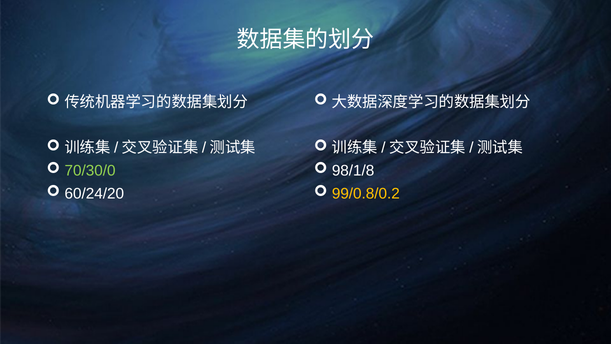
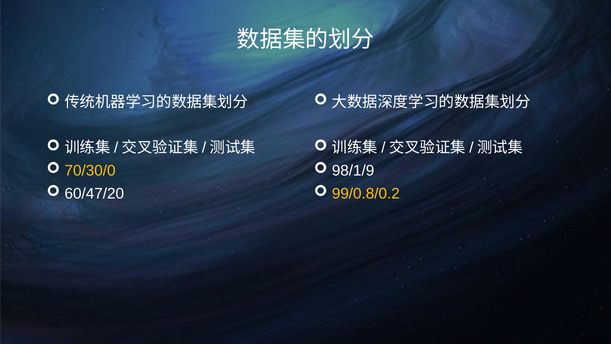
70/30/0 colour: light green -> yellow
98/1/8: 98/1/8 -> 98/1/9
60/24/20: 60/24/20 -> 60/47/20
